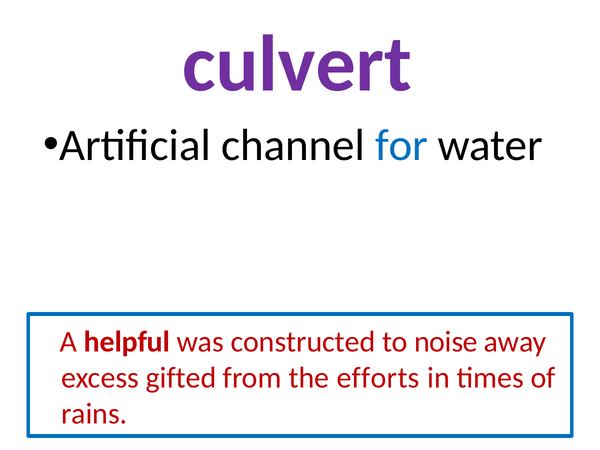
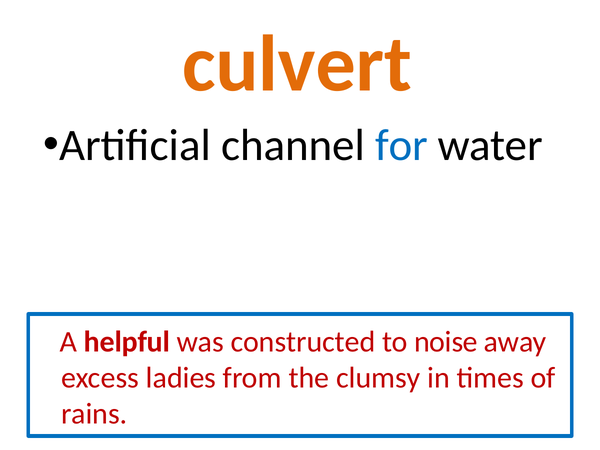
culvert colour: purple -> orange
gifted: gifted -> ladies
efforts: efforts -> clumsy
